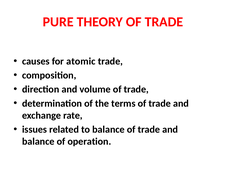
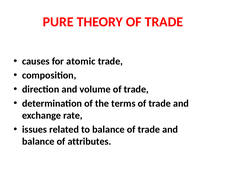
operation: operation -> attributes
